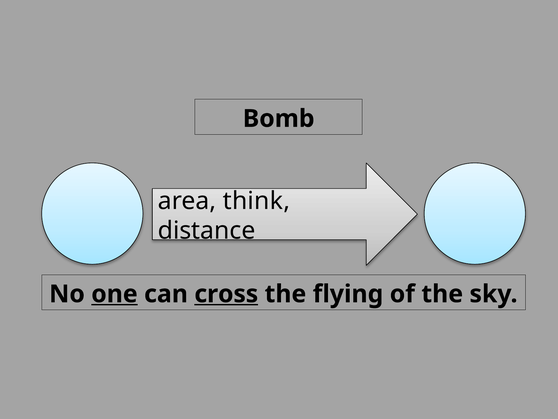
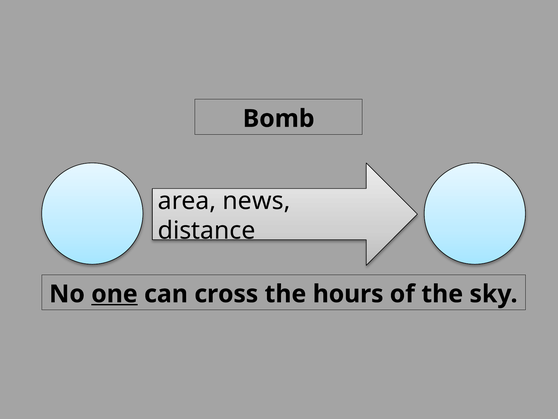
think: think -> news
cross underline: present -> none
flying: flying -> hours
